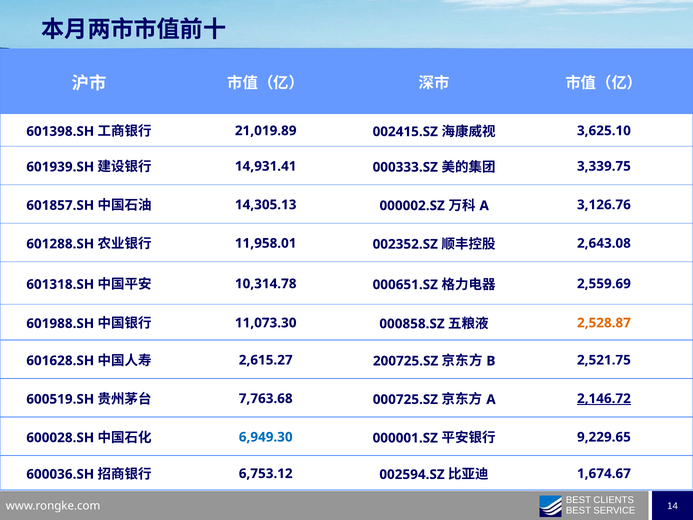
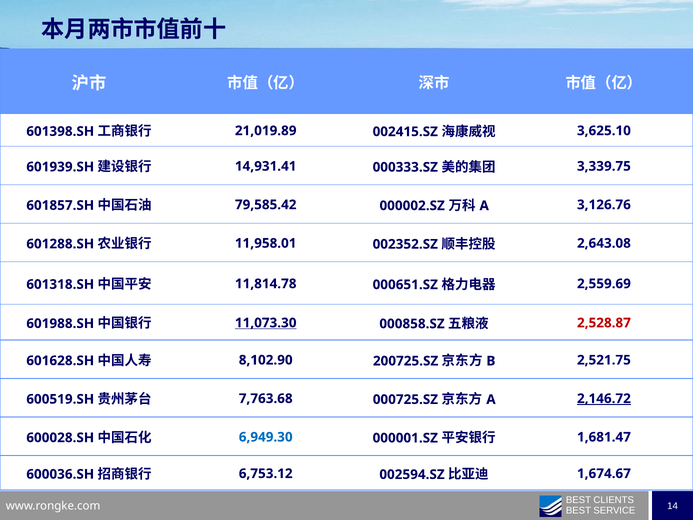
14,305.13: 14,305.13 -> 79,585.42
10,314.78: 10,314.78 -> 11,814.78
11,073.30 underline: none -> present
2,528.87 colour: orange -> red
2,615.27: 2,615.27 -> 8,102.90
9,229.65: 9,229.65 -> 1,681.47
